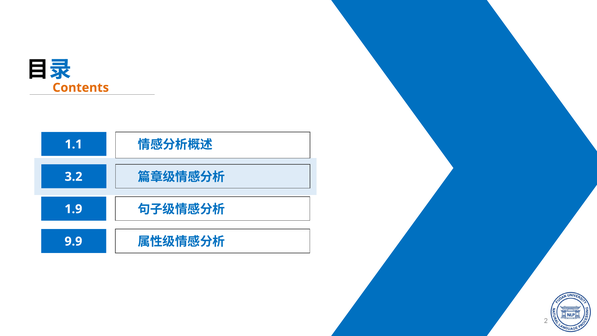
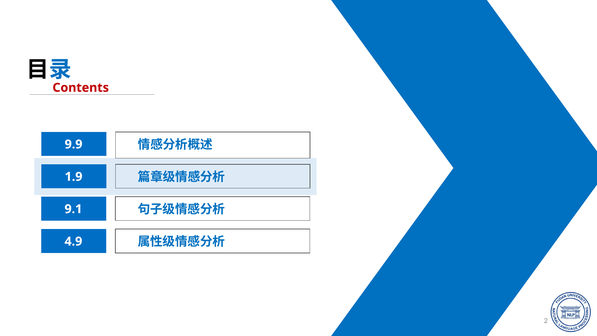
Contents colour: orange -> red
1.1: 1.1 -> 9.9
3.2: 3.2 -> 1.9
1.9: 1.9 -> 9.1
9.9: 9.9 -> 4.9
